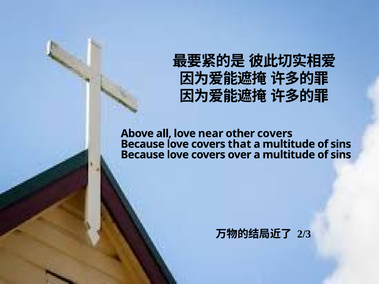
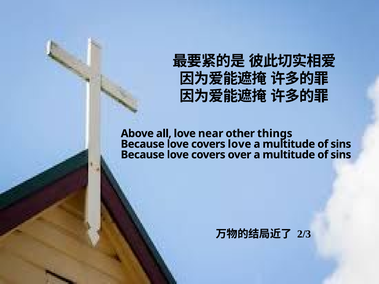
other covers: covers -> things
covers that: that -> love
